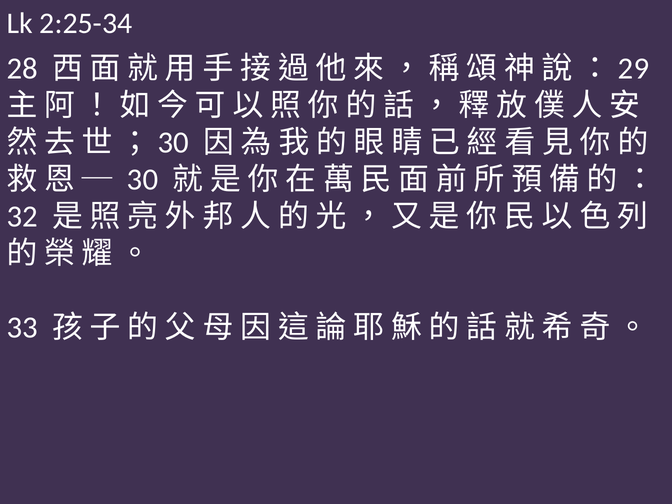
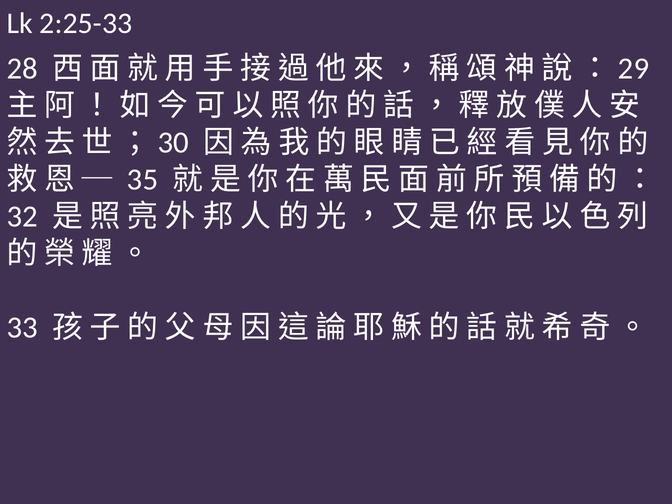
2:25-34: 2:25-34 -> 2:25-33
30: 30 -> 35
